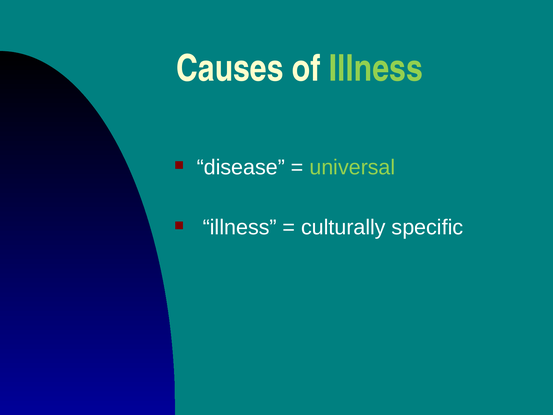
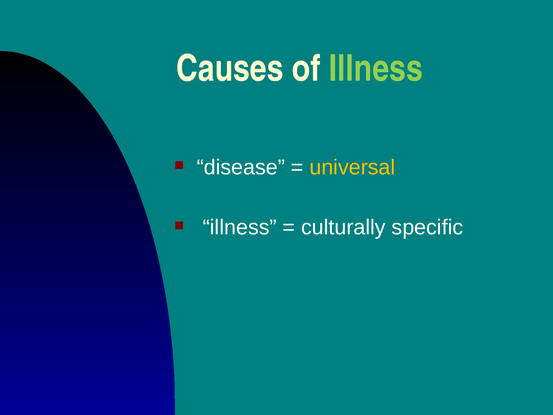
universal colour: light green -> yellow
